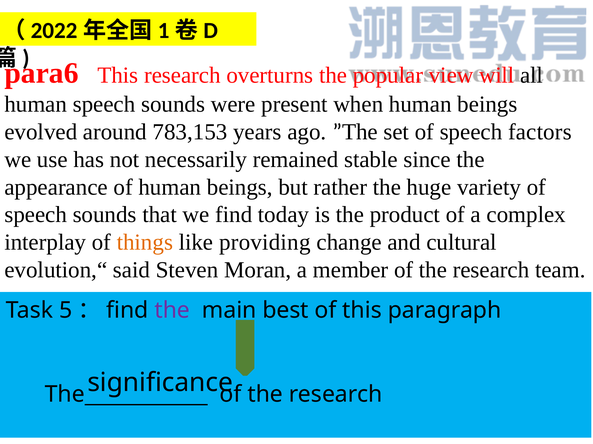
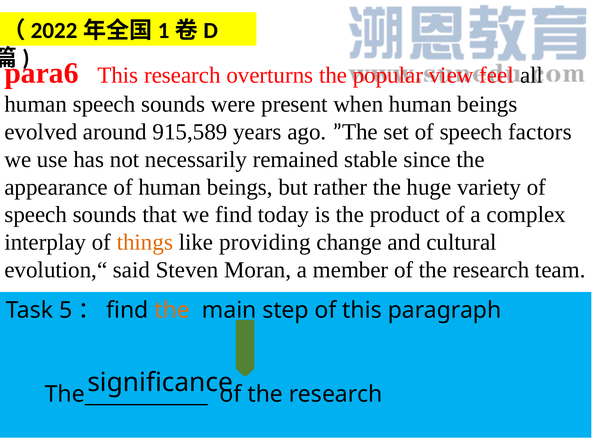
will: will -> feel
783,153: 783,153 -> 915,589
the at (172, 311) colour: purple -> orange
best: best -> step
